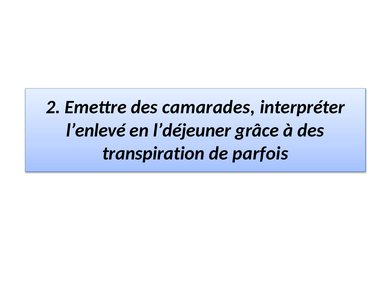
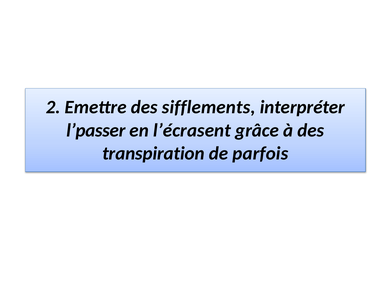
camarades: camarades -> sifflements
l’enlevé: l’enlevé -> l’passer
l’déjeuner: l’déjeuner -> l’écrasent
